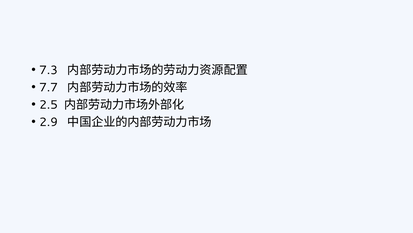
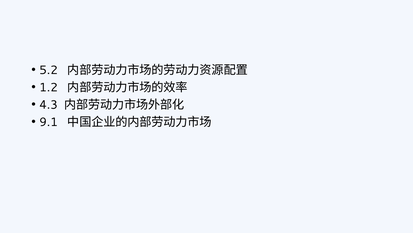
7.3: 7.3 -> 5.2
7.7: 7.7 -> 1.2
2.5: 2.5 -> 4.3
2.9: 2.9 -> 9.1
